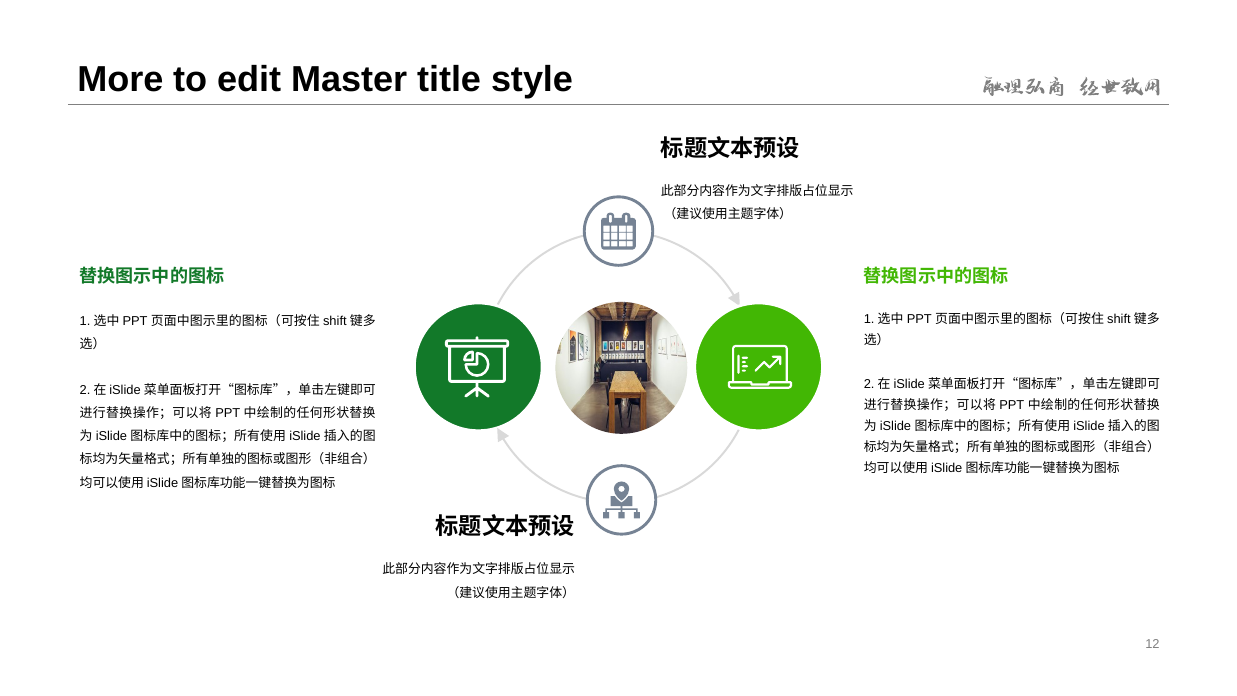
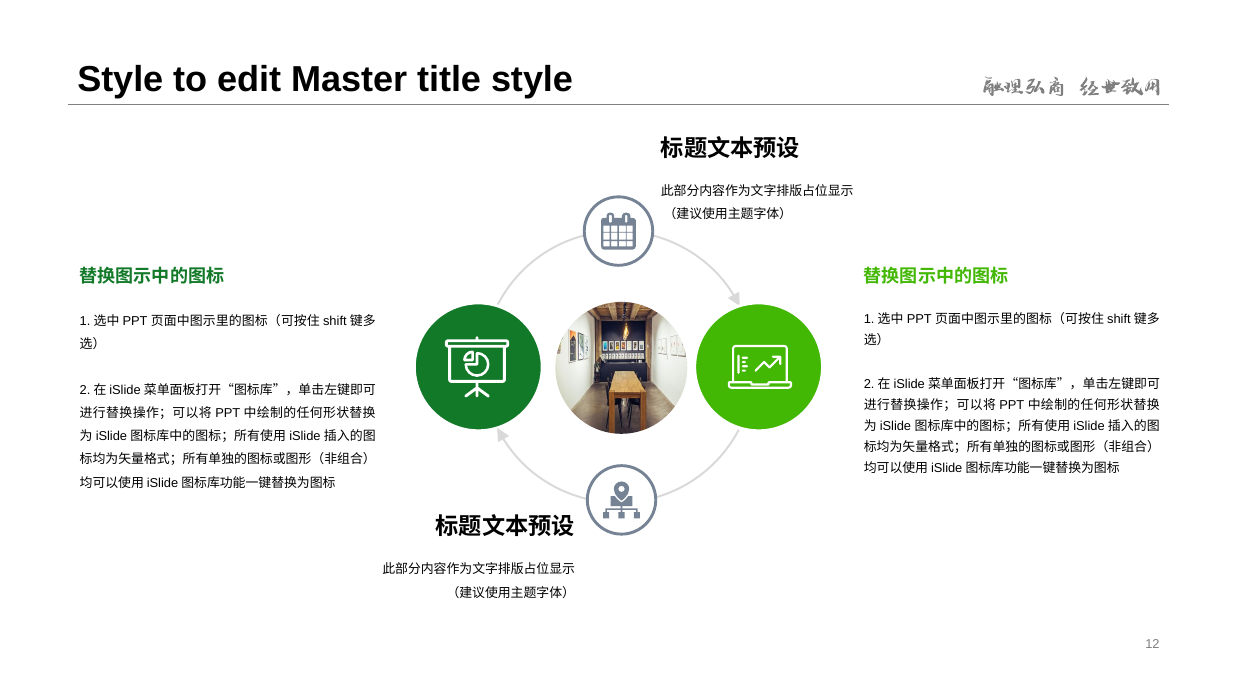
More at (120, 80): More -> Style
